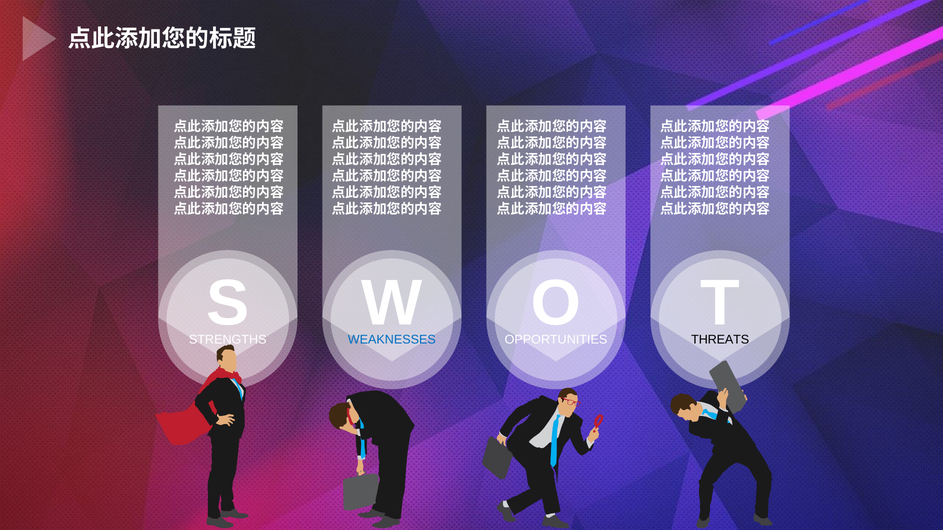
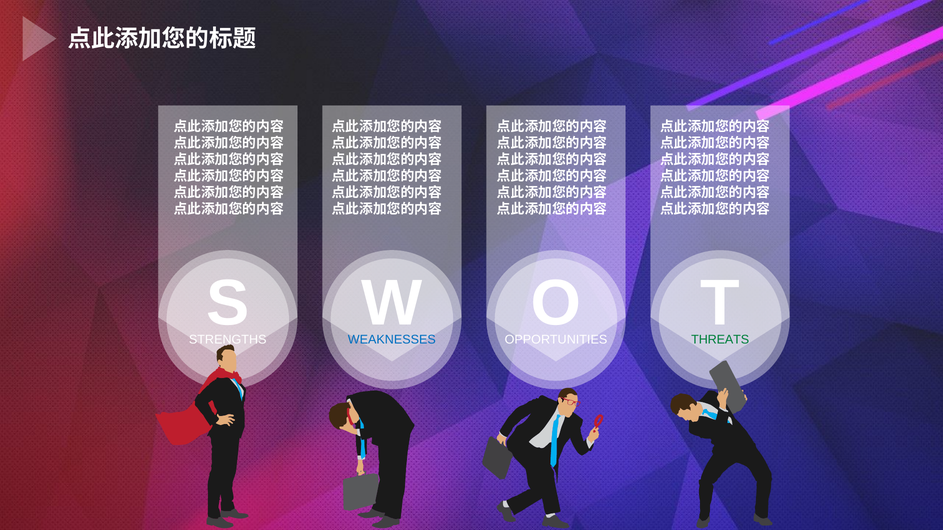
THREATS colour: black -> green
